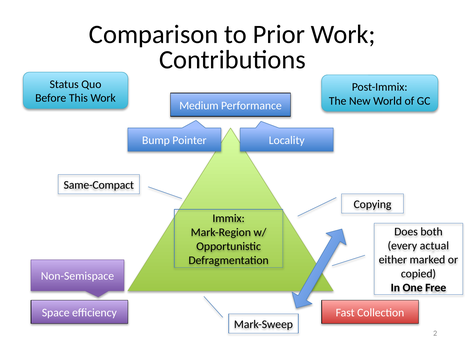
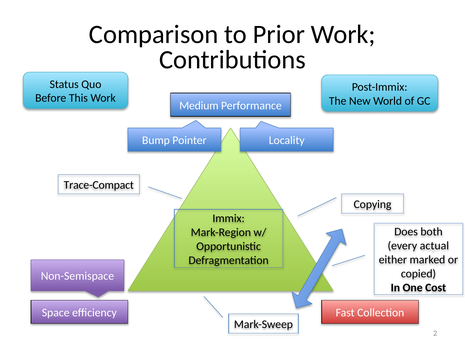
Same-Compact: Same-Compact -> Trace-Compact
Free: Free -> Cost
